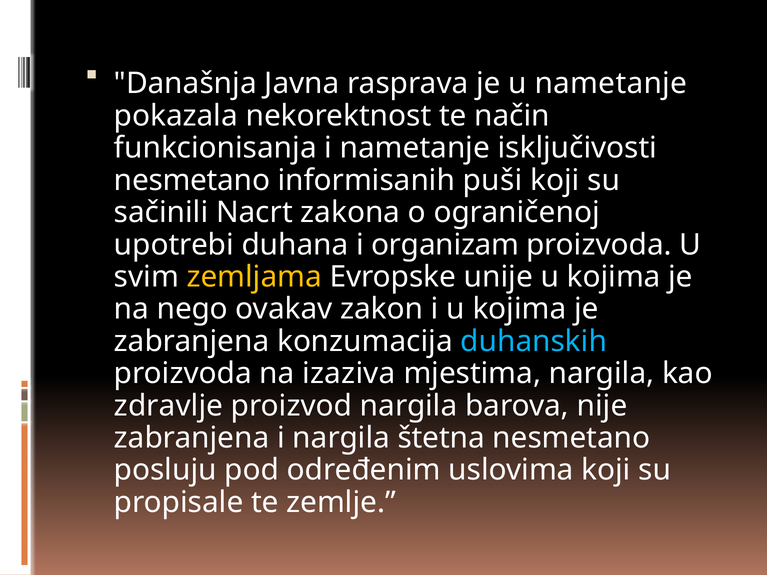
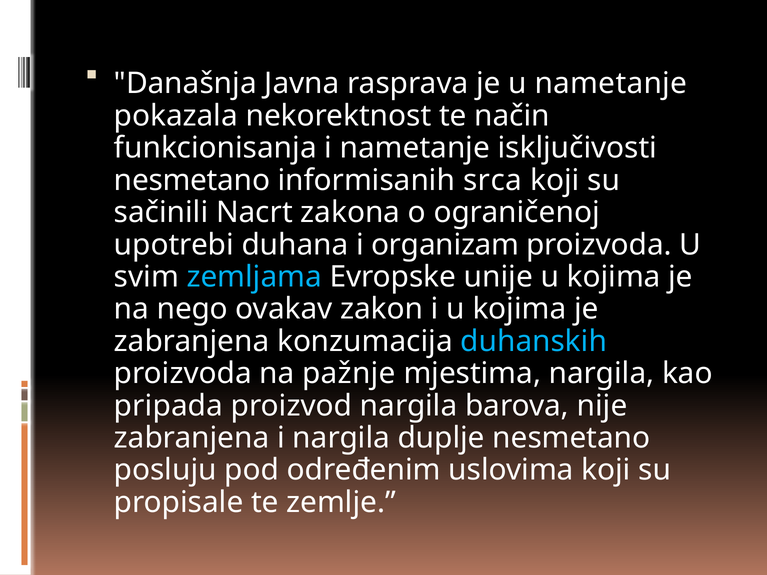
puši: puši -> srca
zemljama colour: yellow -> light blue
izaziva: izaziva -> pažnje
zdravlje: zdravlje -> pripada
štetna: štetna -> duplje
